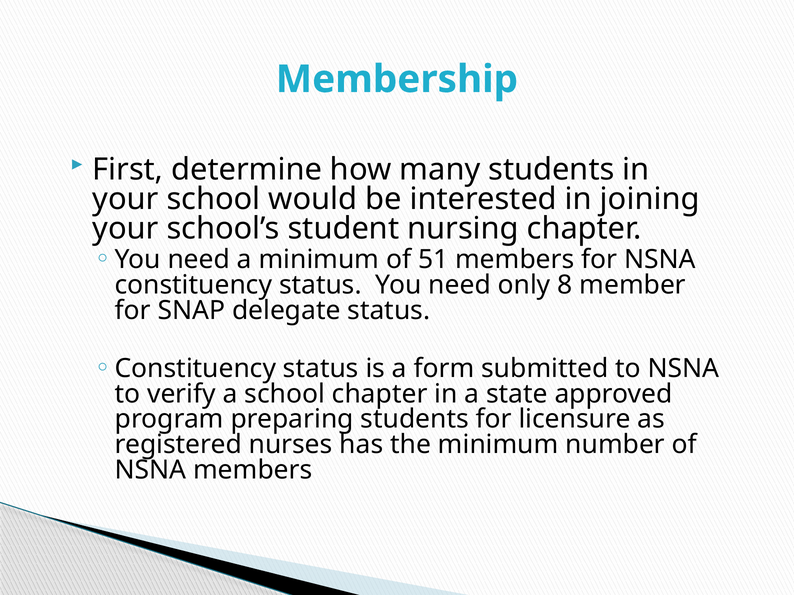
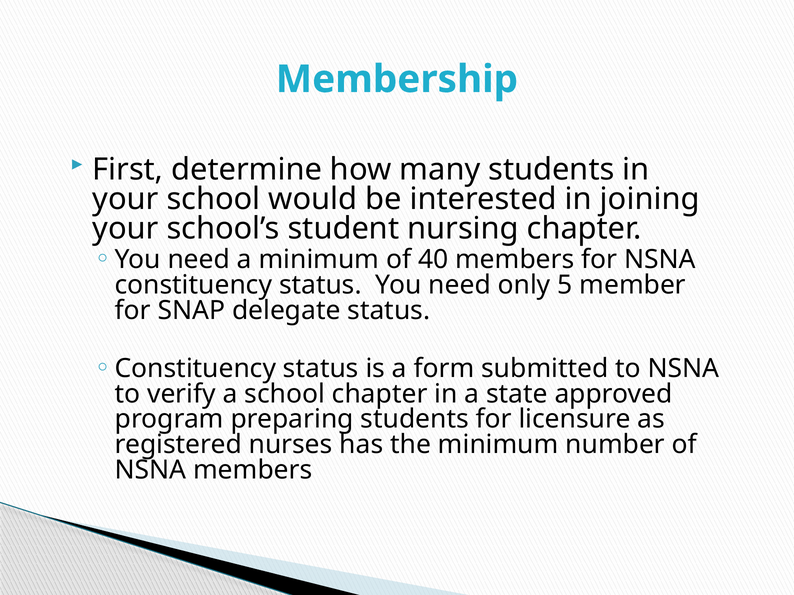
51: 51 -> 40
8: 8 -> 5
